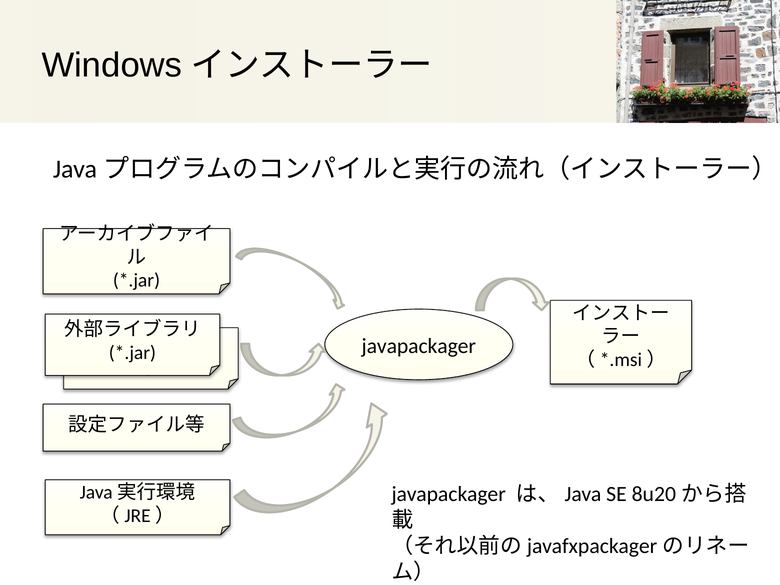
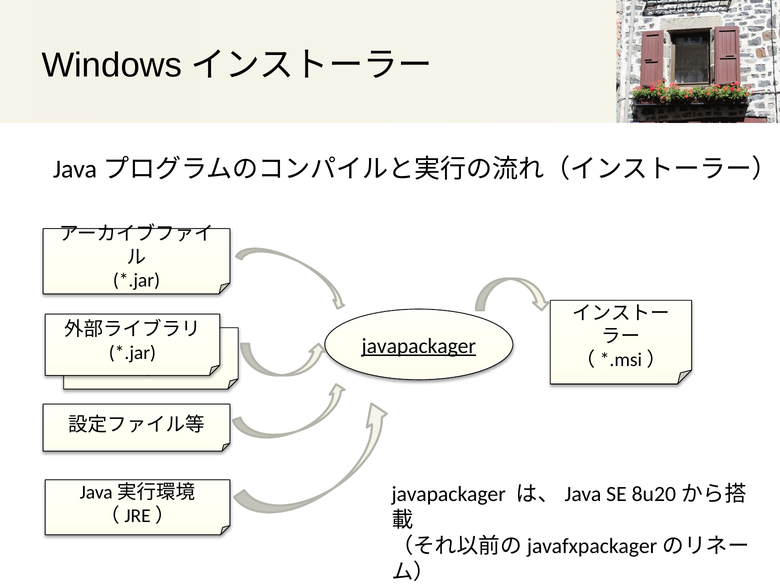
javapackager at (419, 346) underline: none -> present
